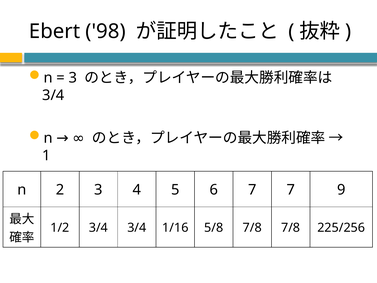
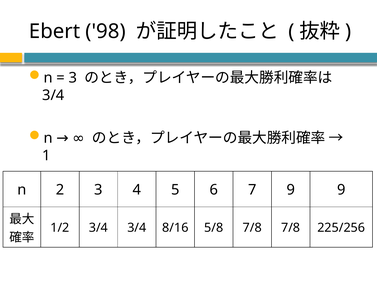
7 7: 7 -> 9
1/16: 1/16 -> 8/16
